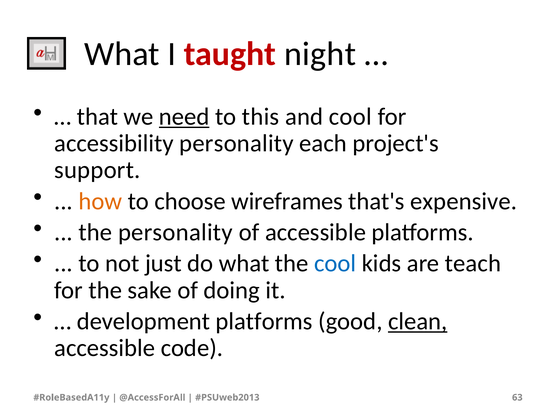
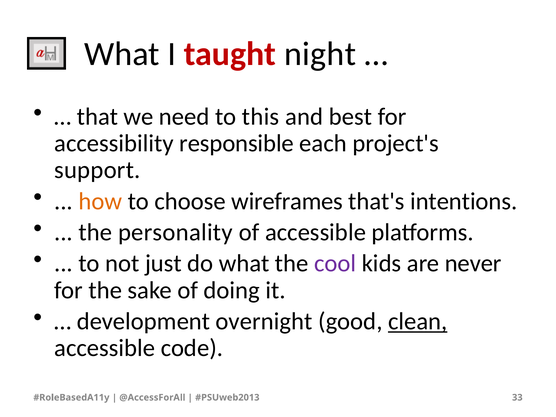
need underline: present -> none
and cool: cool -> best
accessibility personality: personality -> responsible
expensive: expensive -> intentions
cool at (335, 263) colour: blue -> purple
teach: teach -> never
development platforms: platforms -> overnight
63: 63 -> 33
